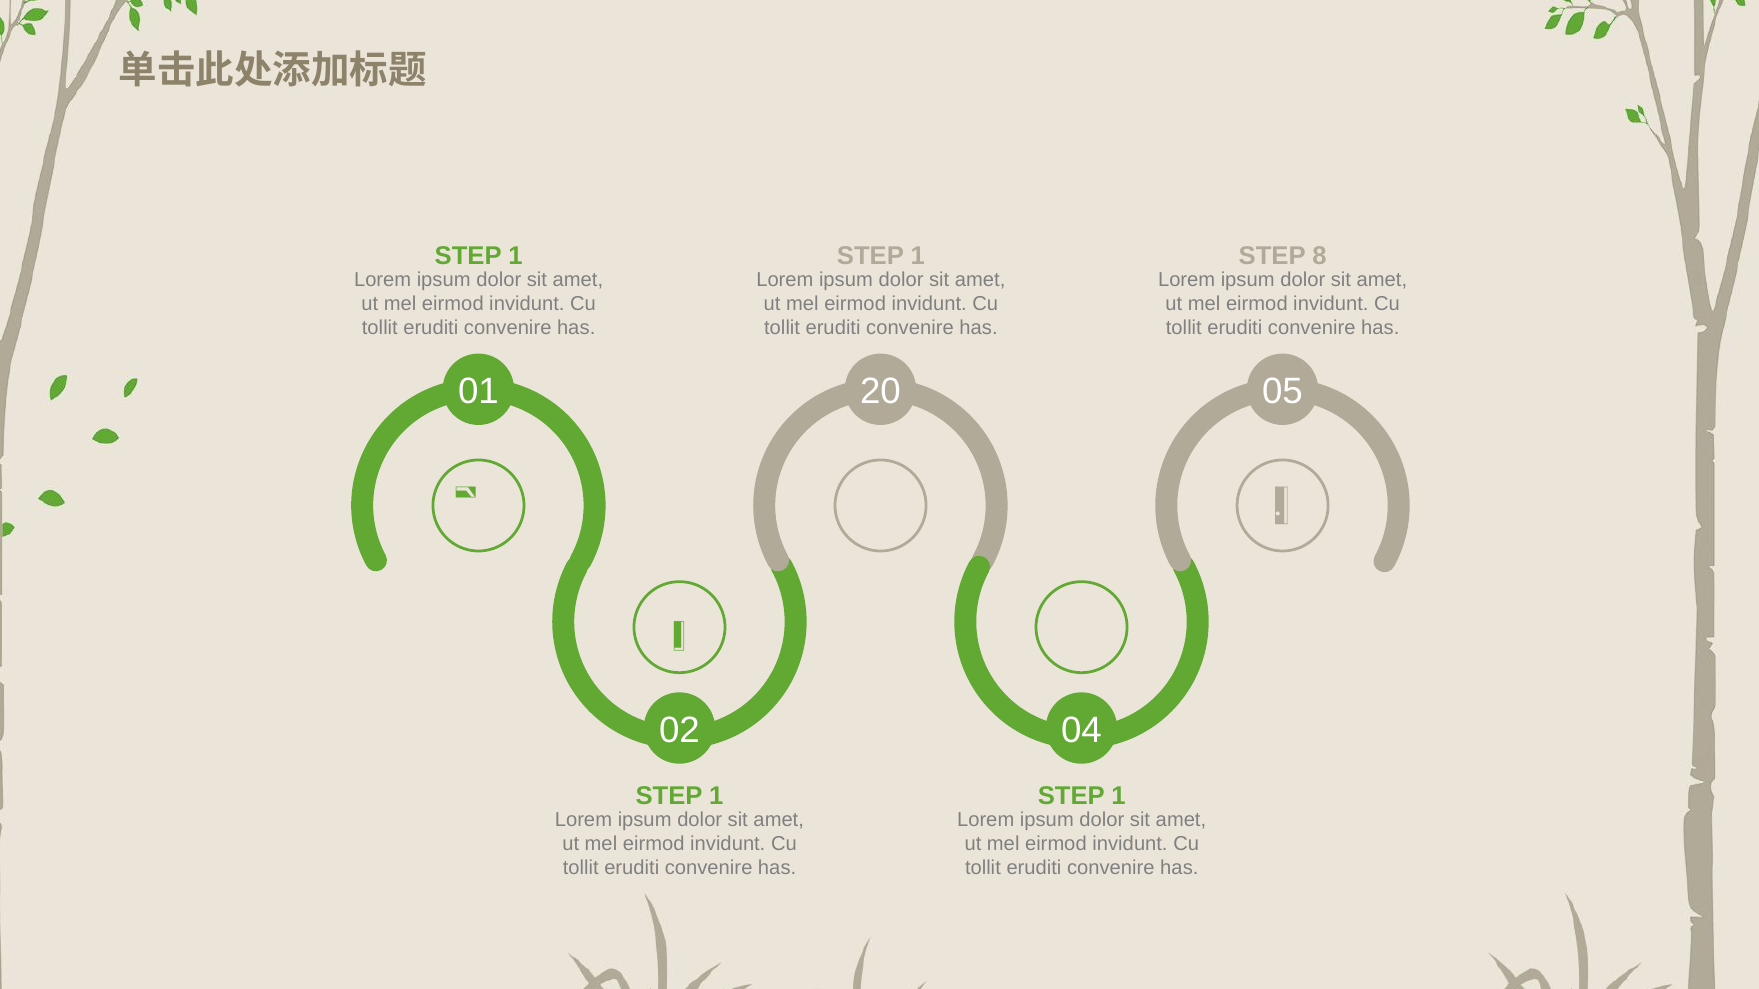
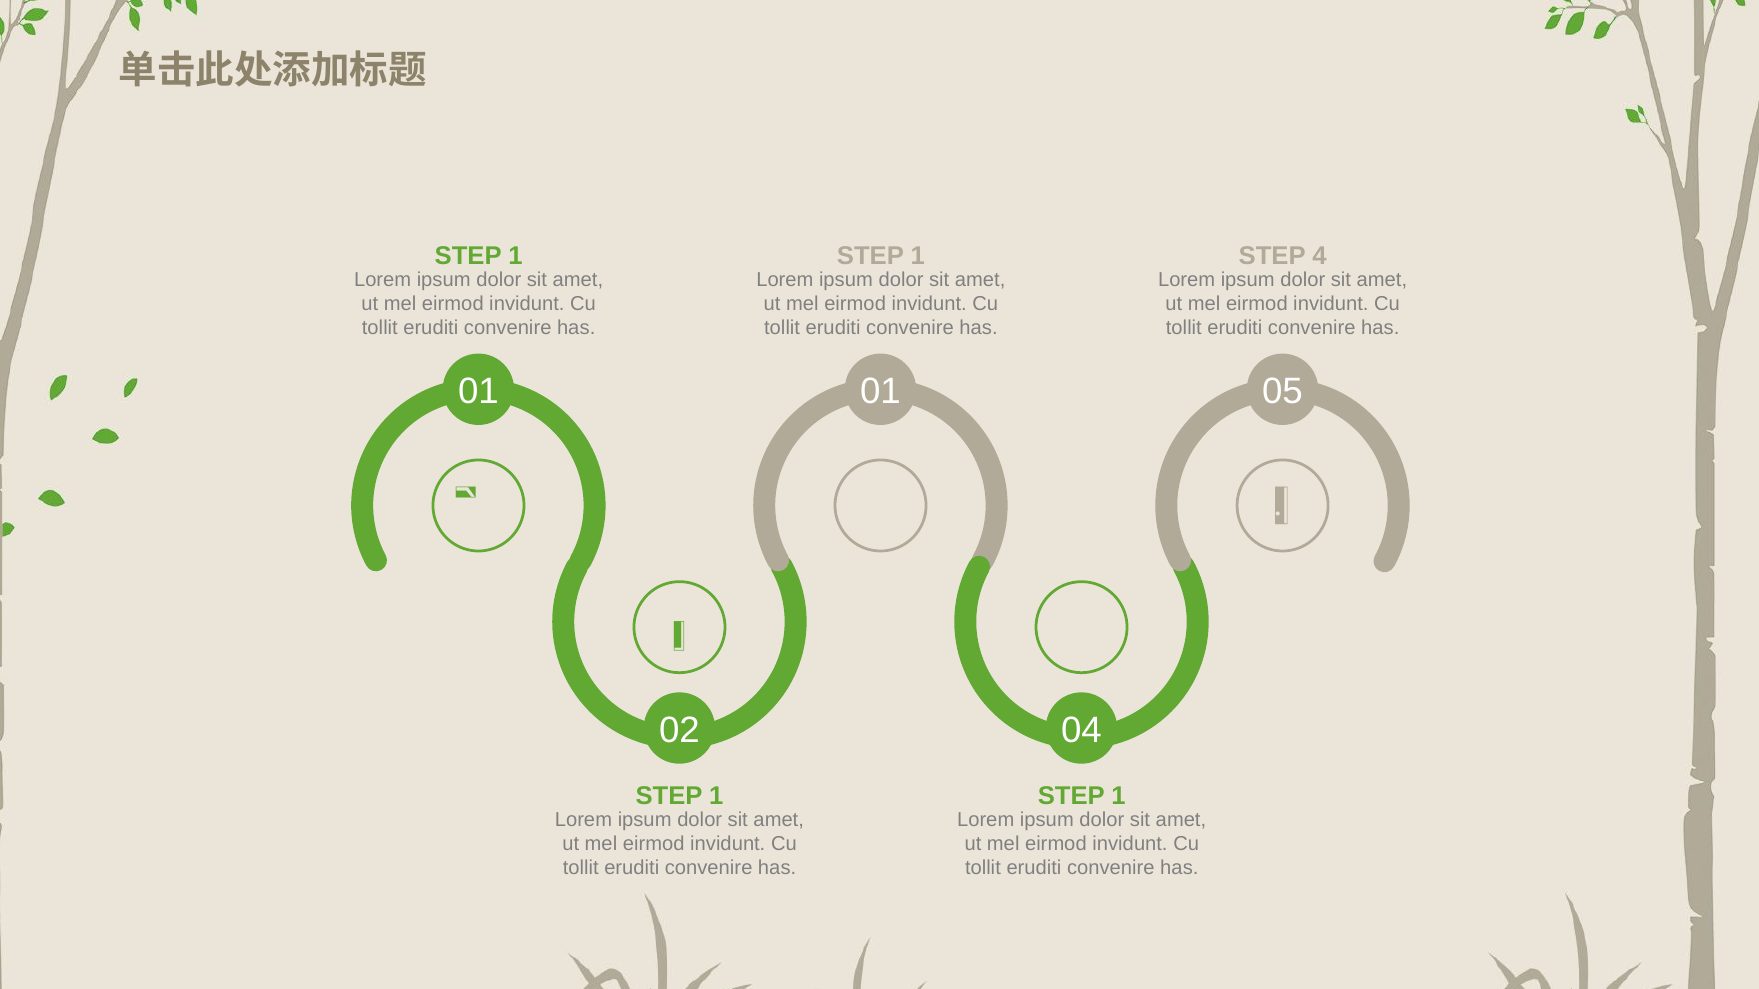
8: 8 -> 4
01 20: 20 -> 01
